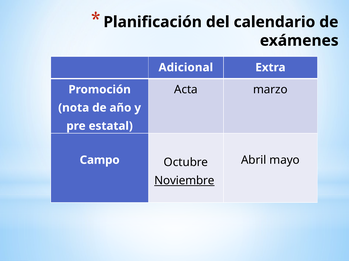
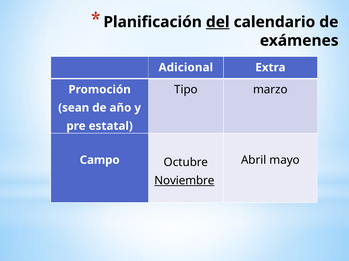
del underline: none -> present
Acta: Acta -> Tipo
nota: nota -> sean
